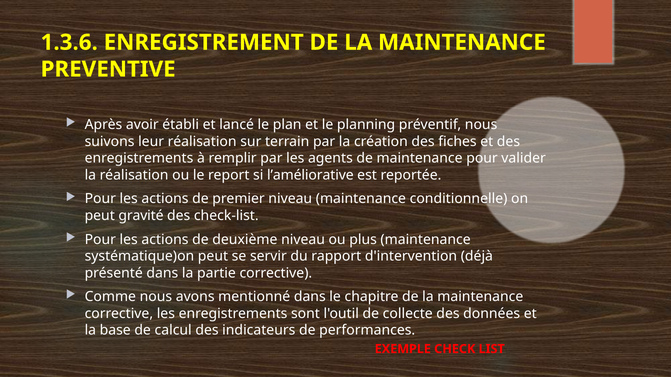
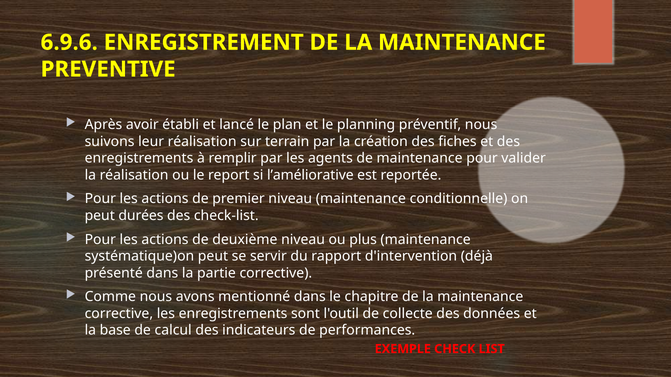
1.3.6: 1.3.6 -> 6.9.6
gravité: gravité -> durées
